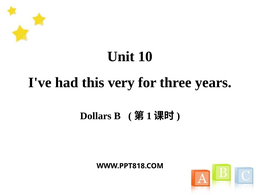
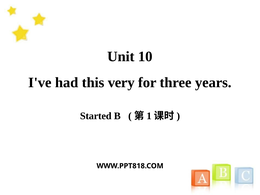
Dollars: Dollars -> Started
